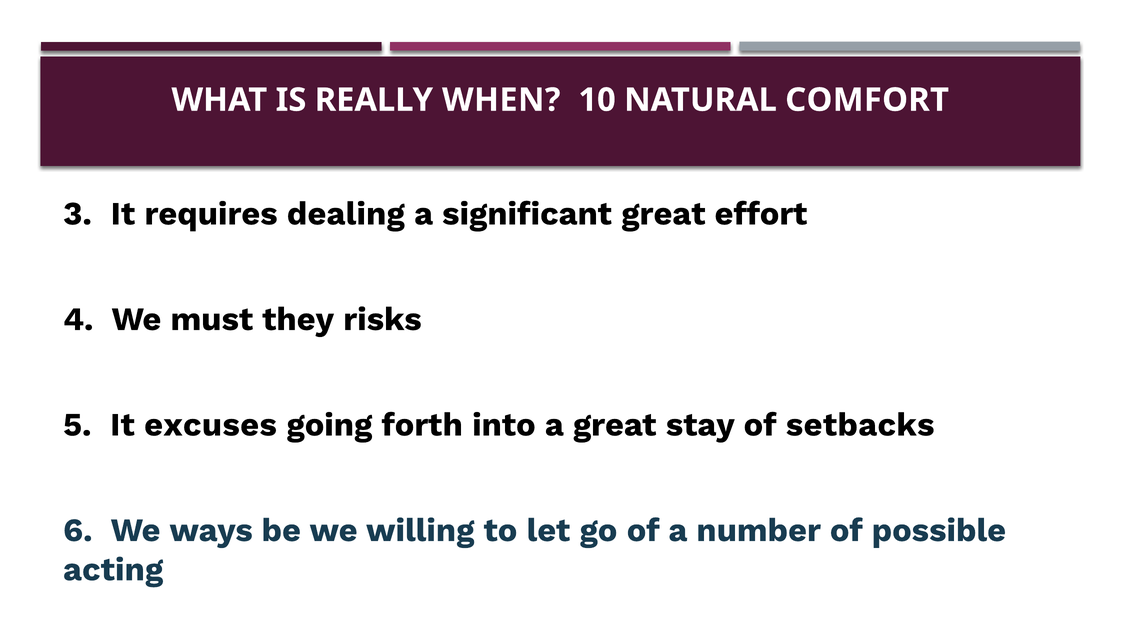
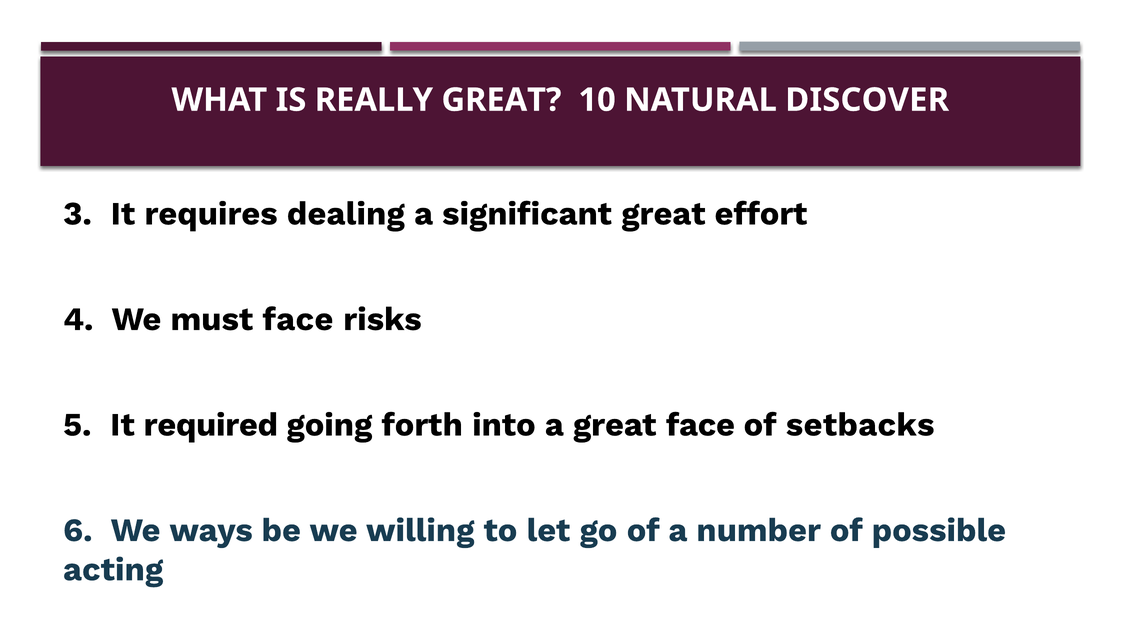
REALLY WHEN: WHEN -> GREAT
COMFORT: COMFORT -> DISCOVER
must they: they -> face
excuses: excuses -> required
great stay: stay -> face
